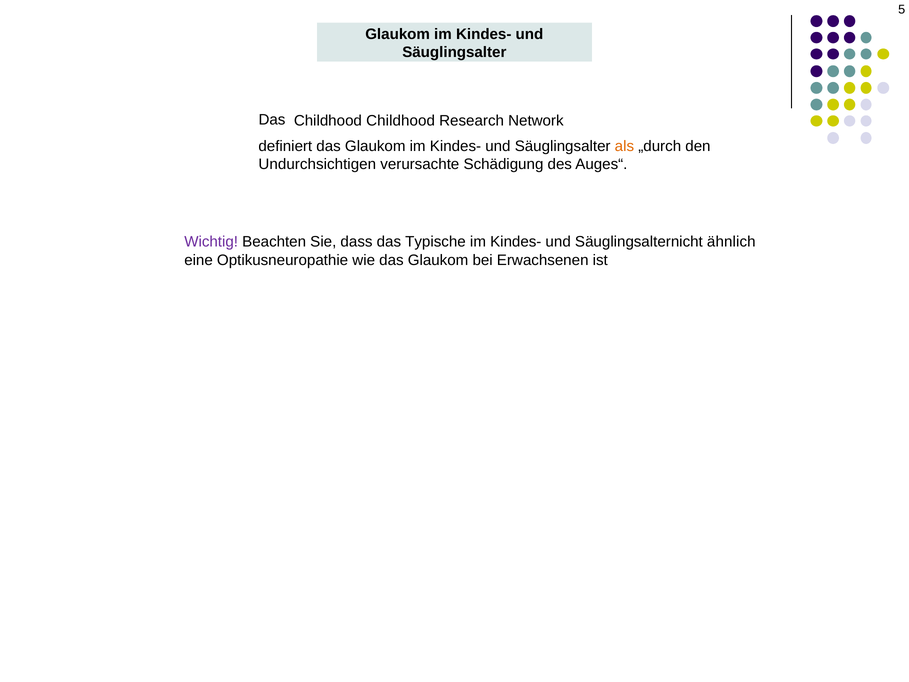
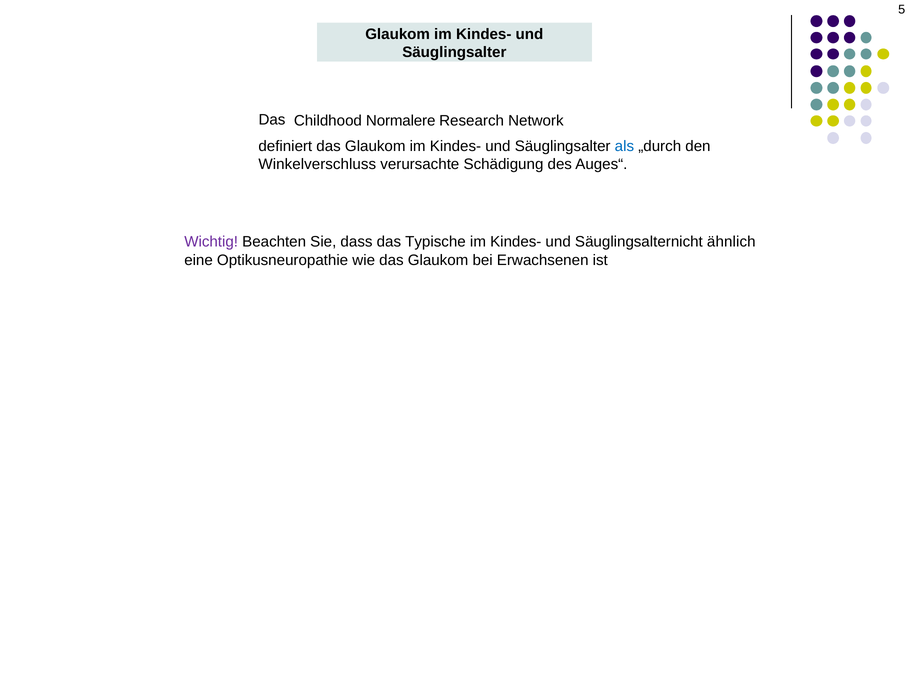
Childhood Childhood: Childhood -> Normalere
als colour: orange -> blue
Undurchsichtigen: Undurchsichtigen -> Winkelverschluss
